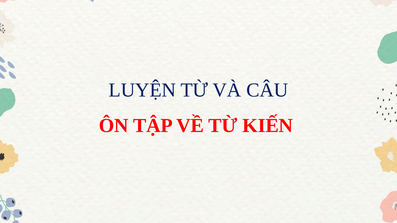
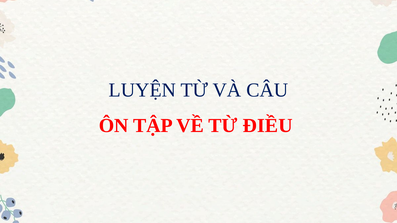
KIẾN: KIẾN -> ĐIỀU
